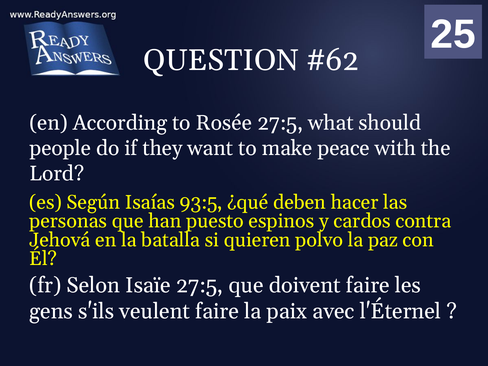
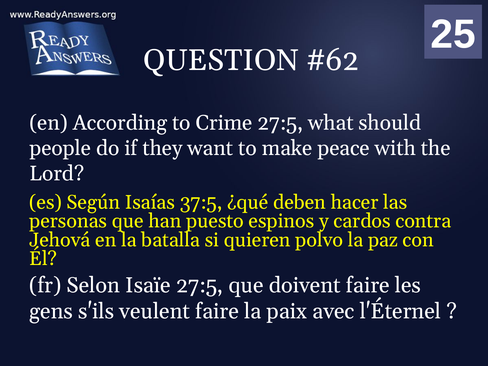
Rosée: Rosée -> Crime
93:5: 93:5 -> 37:5
